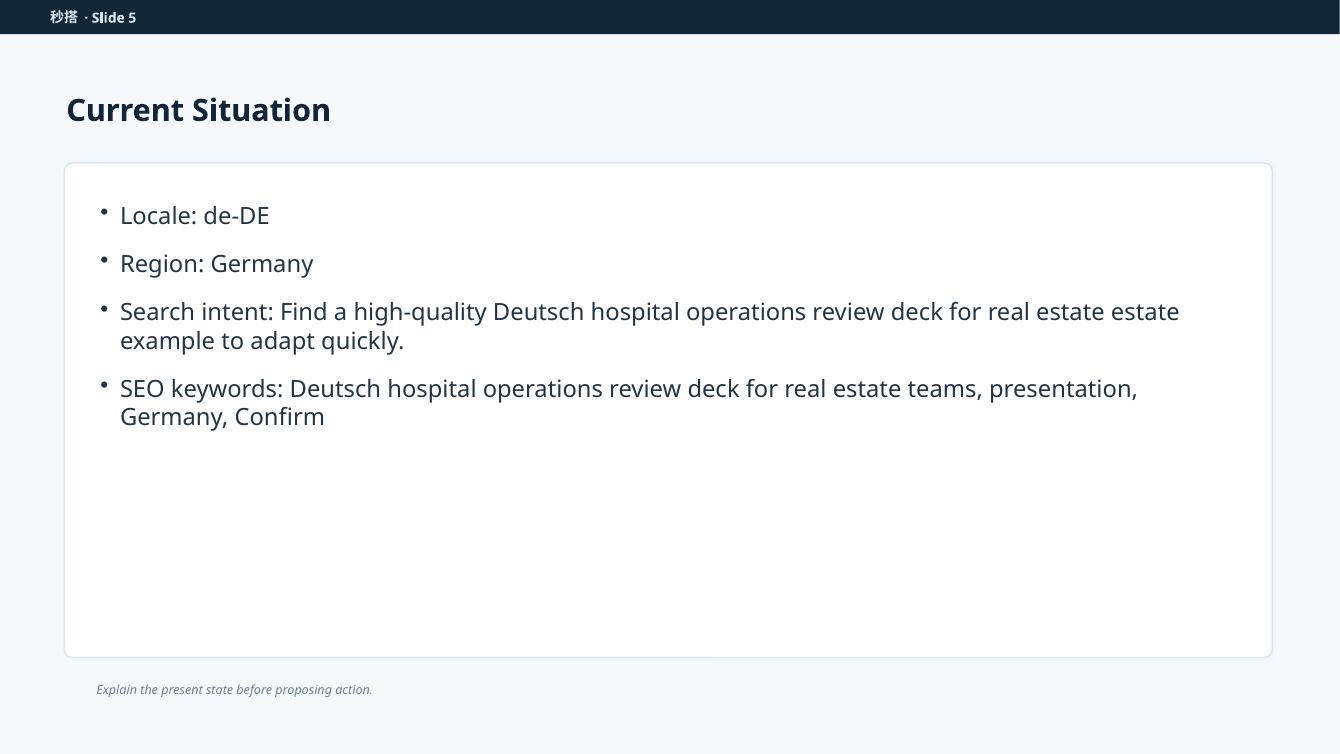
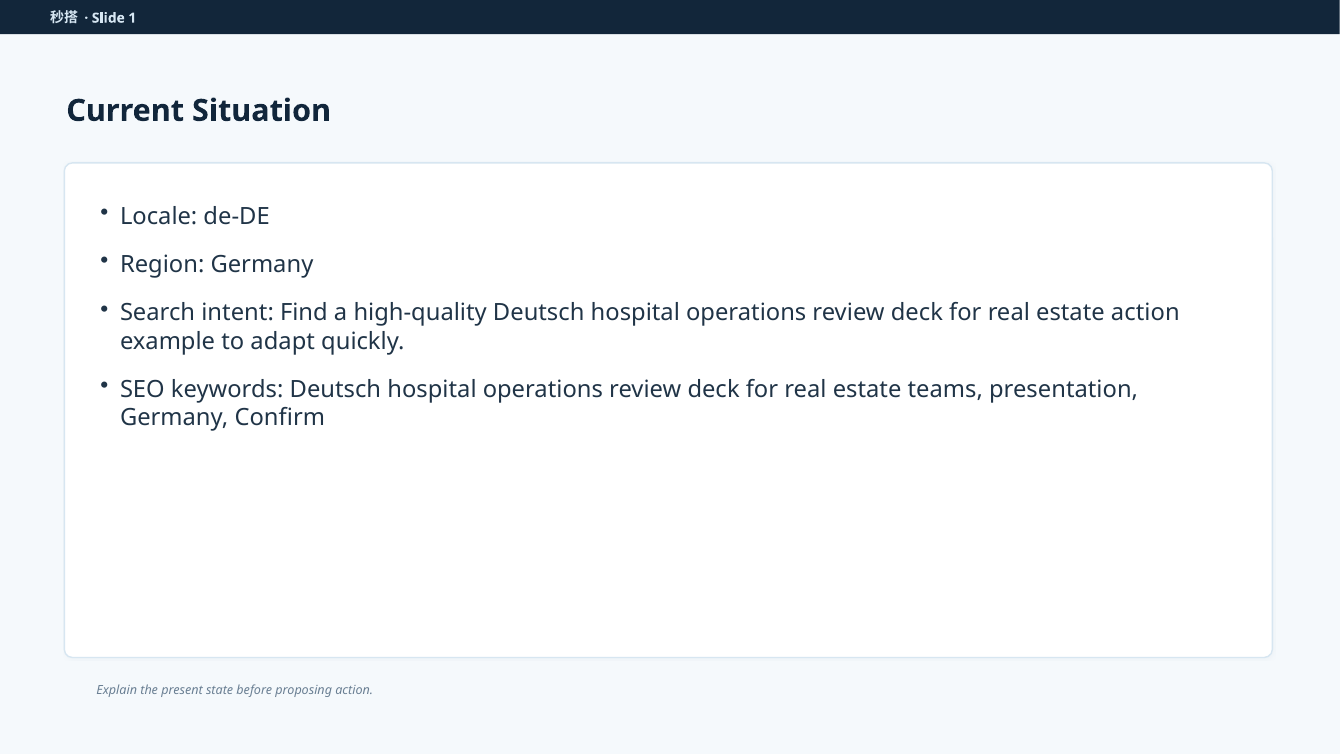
5: 5 -> 1
estate estate: estate -> action
